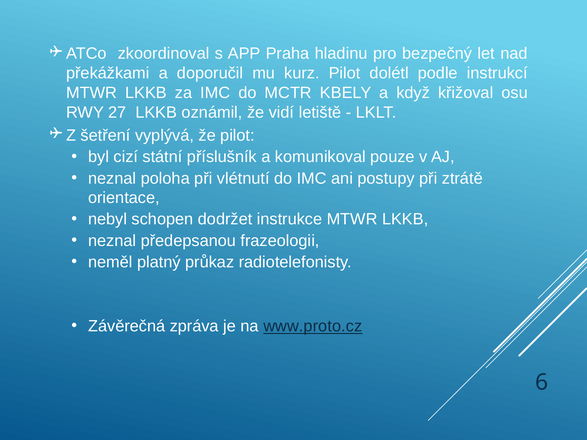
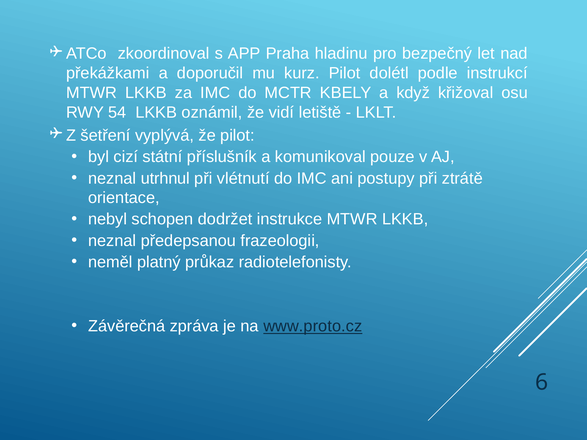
27: 27 -> 54
poloha: poloha -> utrhnul
